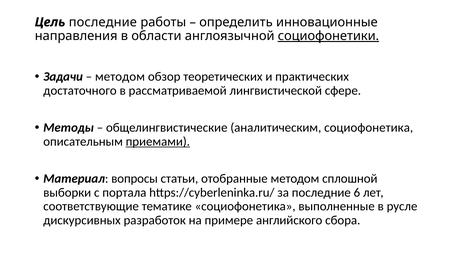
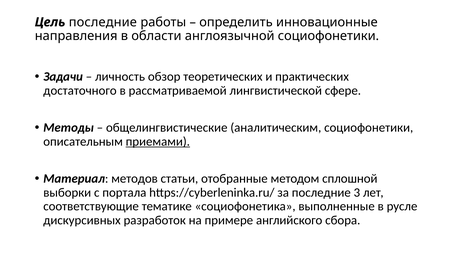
социофонетики at (328, 36) underline: present -> none
методом at (120, 77): методом -> личность
аналитическим социофонетика: социофонетика -> социофонетики
вопросы: вопросы -> методов
6: 6 -> 3
